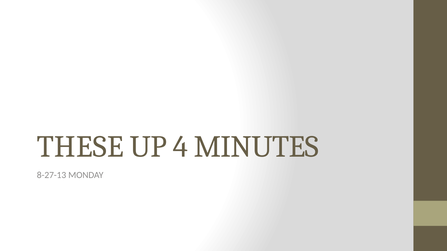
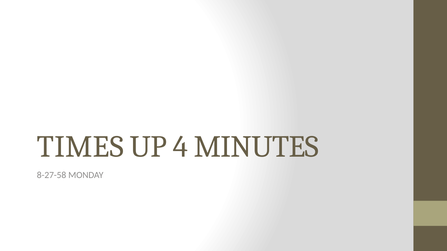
THESE: THESE -> TIMES
8-27-13: 8-27-13 -> 8-27-58
